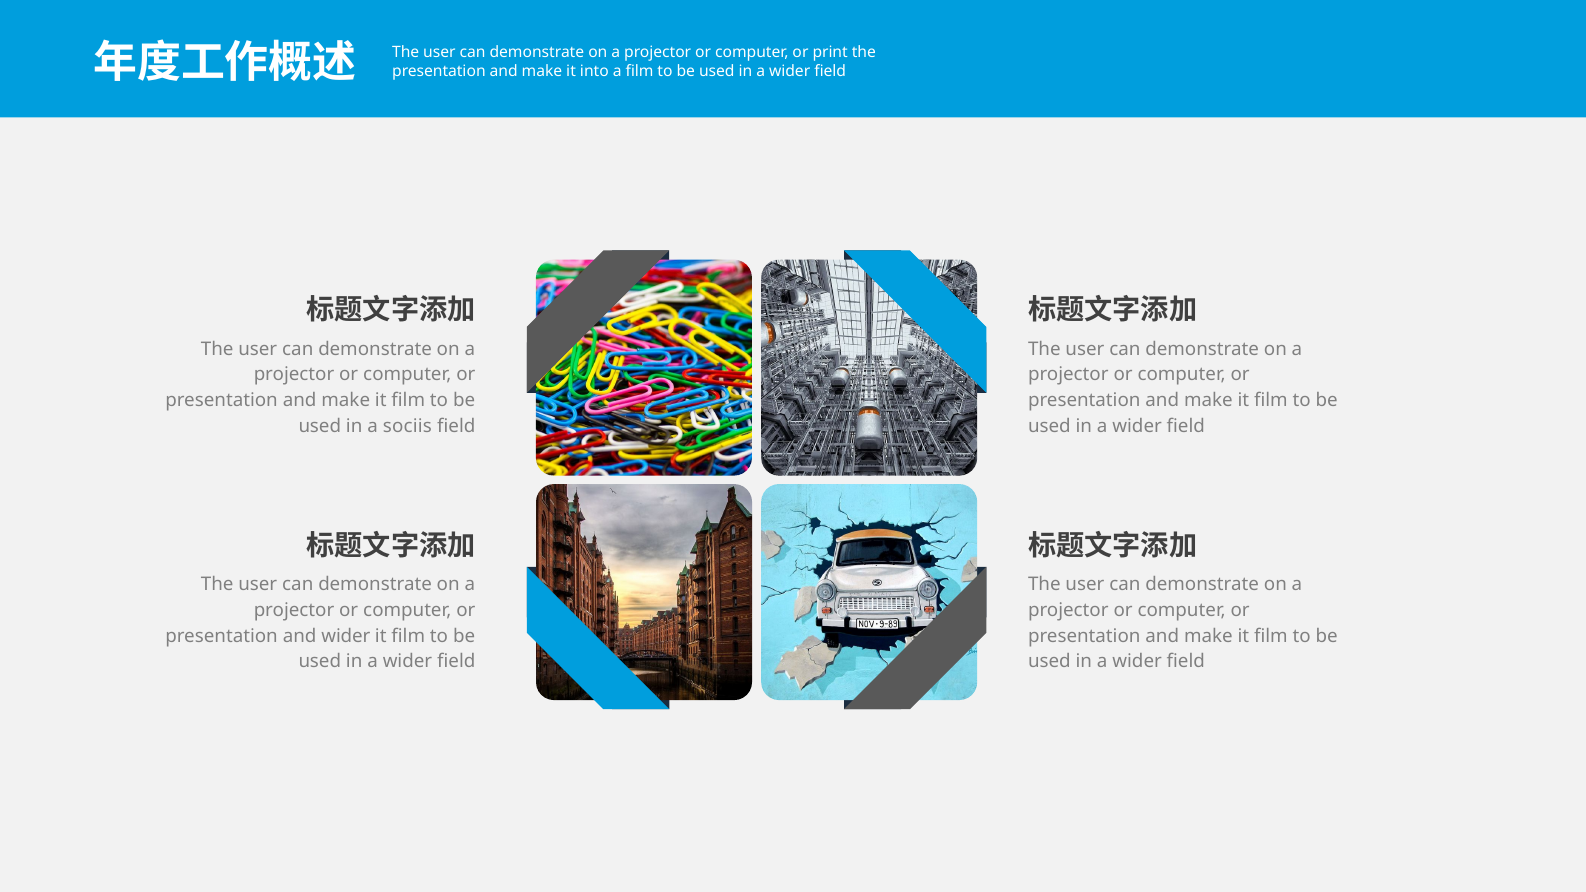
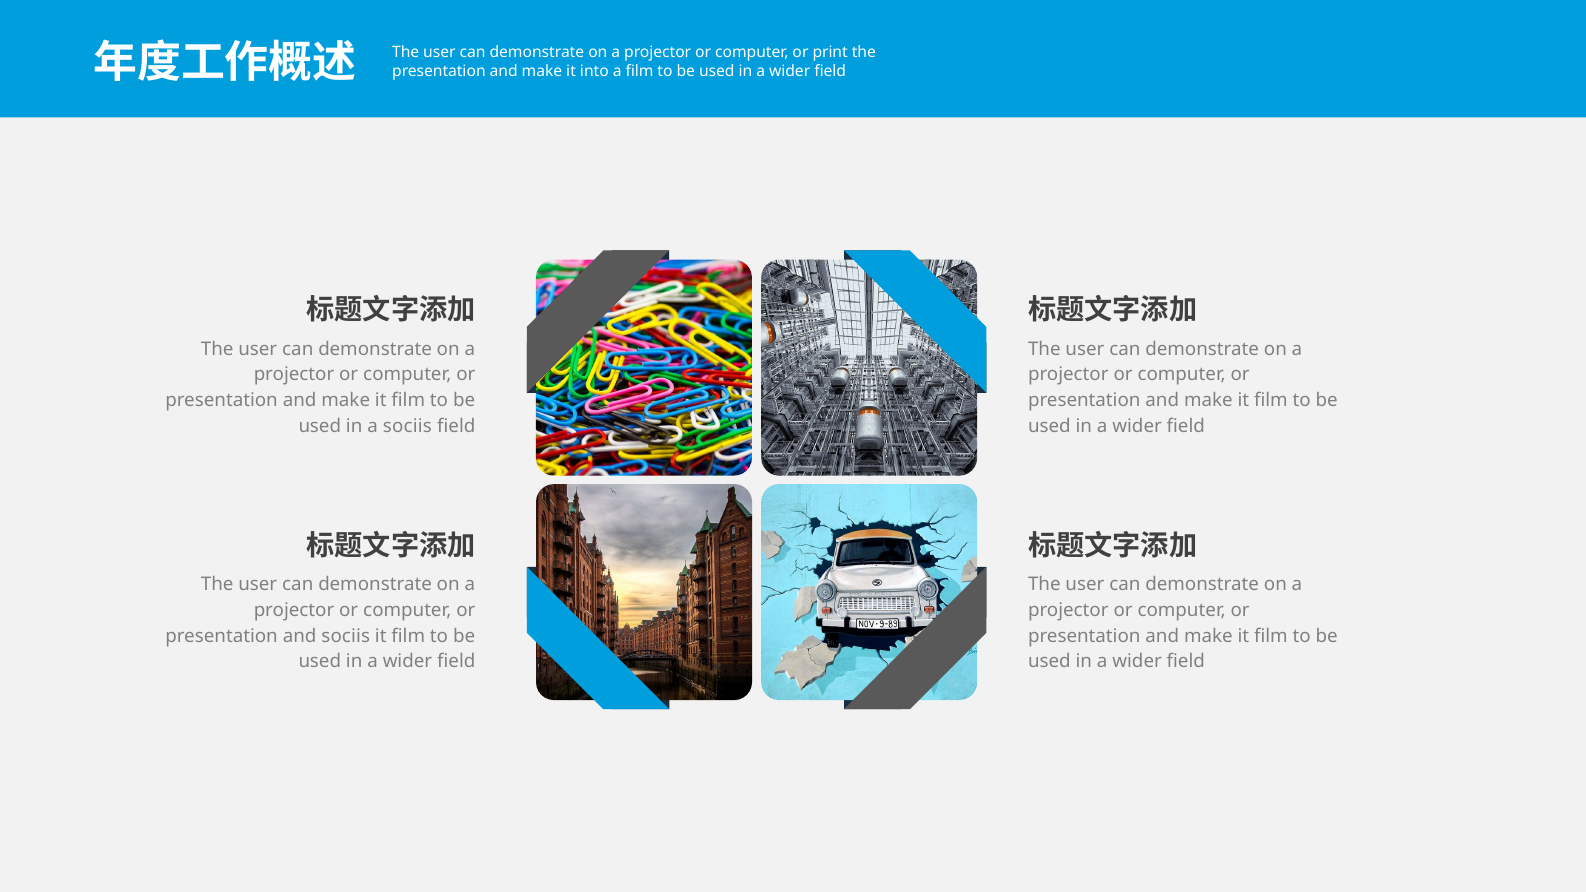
and wider: wider -> sociis
